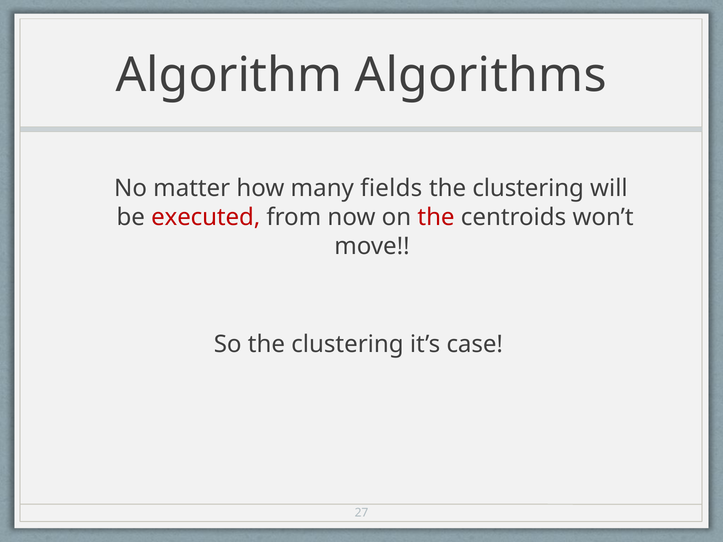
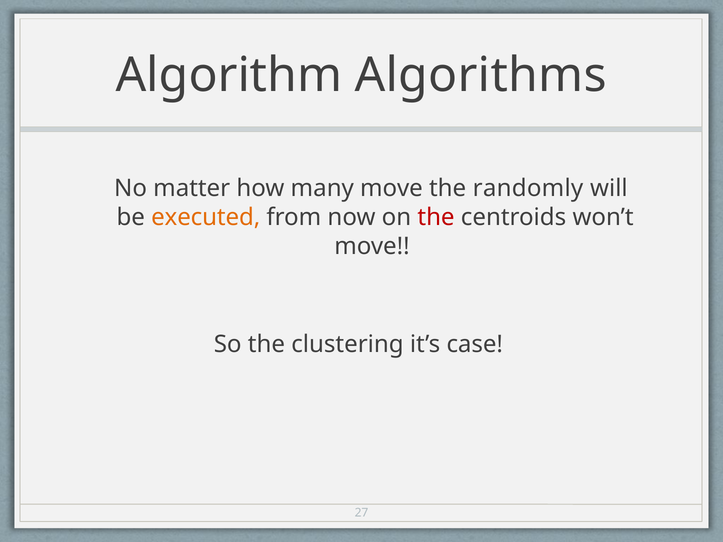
many fields: fields -> move
clustering at (528, 188): clustering -> randomly
executed colour: red -> orange
